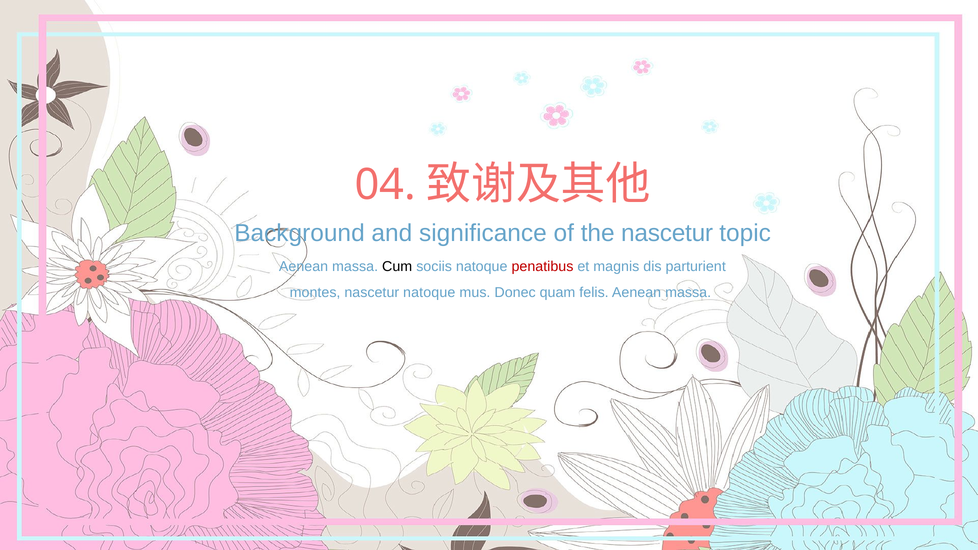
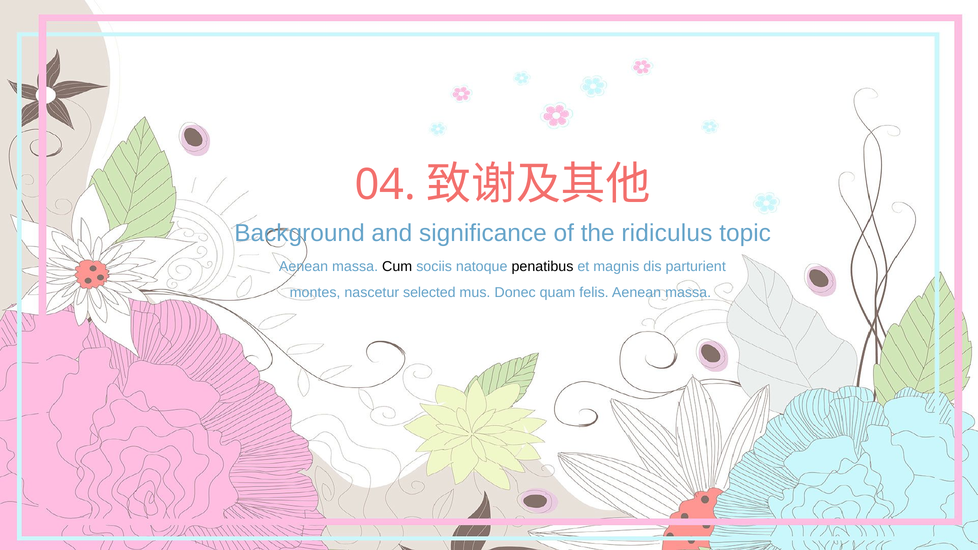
the nascetur: nascetur -> ridiculus
penatibus colour: red -> black
nascetur natoque: natoque -> selected
